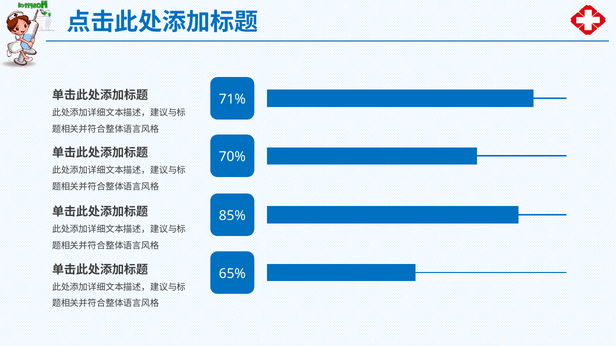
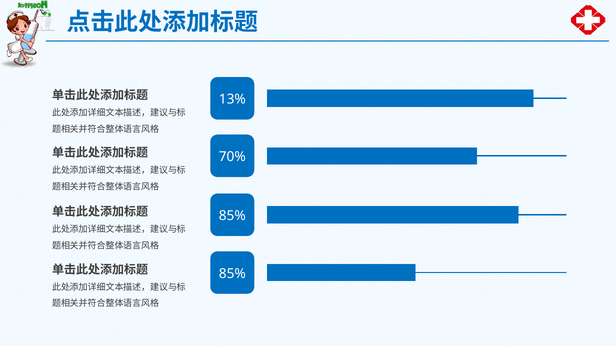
71%: 71% -> 13%
65% at (232, 274): 65% -> 85%
